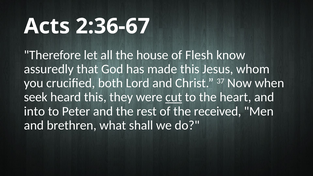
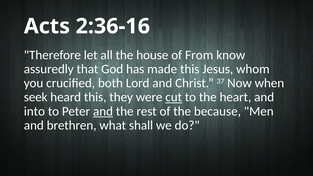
2:36-67: 2:36-67 -> 2:36-16
Flesh: Flesh -> From
and at (103, 111) underline: none -> present
received: received -> because
